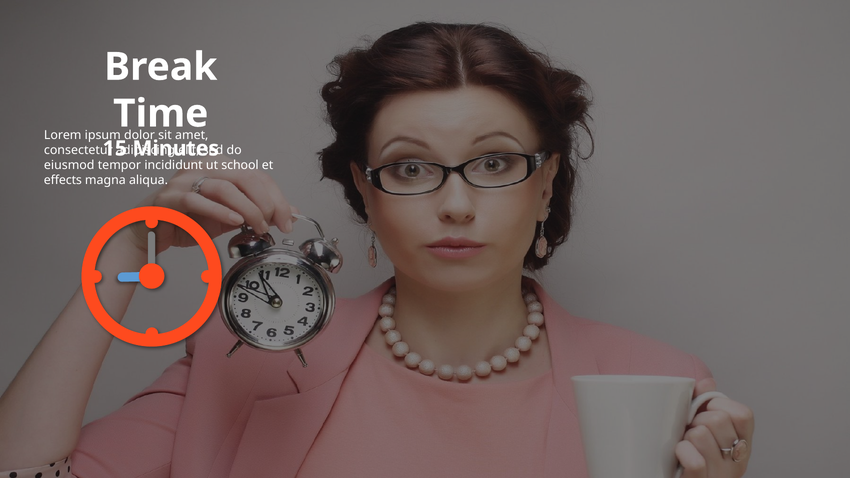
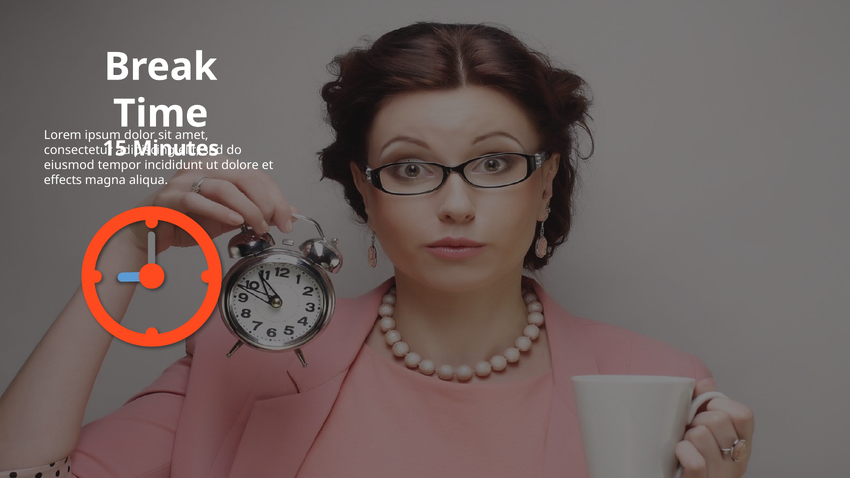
school: school -> dolore
